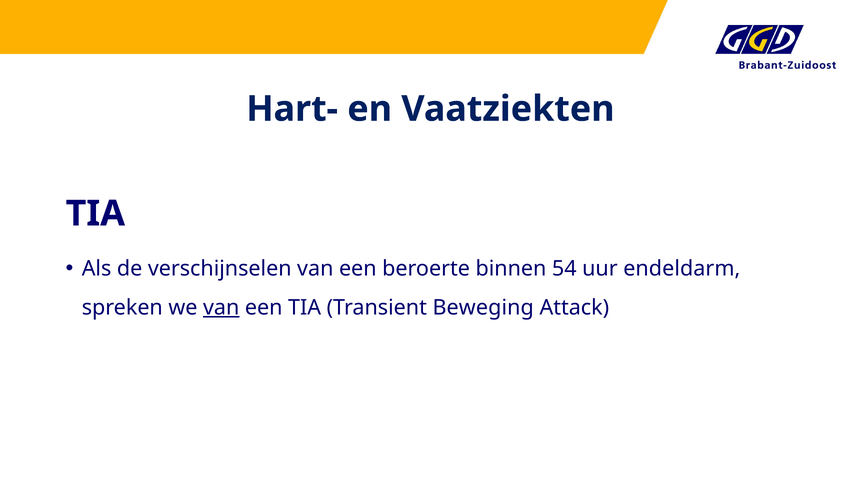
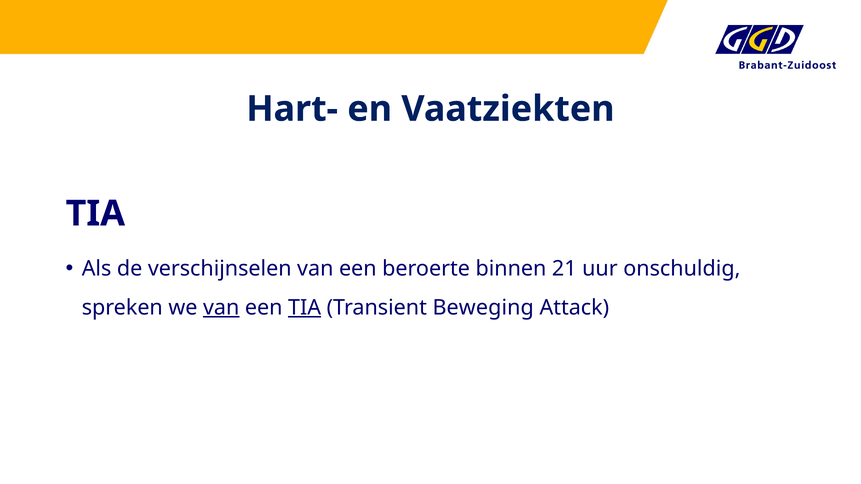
54: 54 -> 21
endeldarm: endeldarm -> onschuldig
TIA at (305, 308) underline: none -> present
